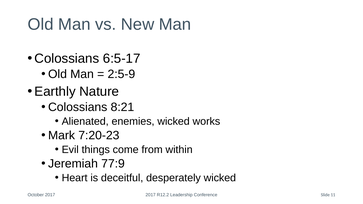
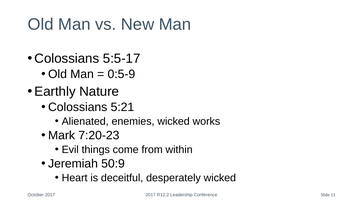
6:5-17: 6:5-17 -> 5:5-17
2:5-9: 2:5-9 -> 0:5-9
8:21: 8:21 -> 5:21
77:9: 77:9 -> 50:9
